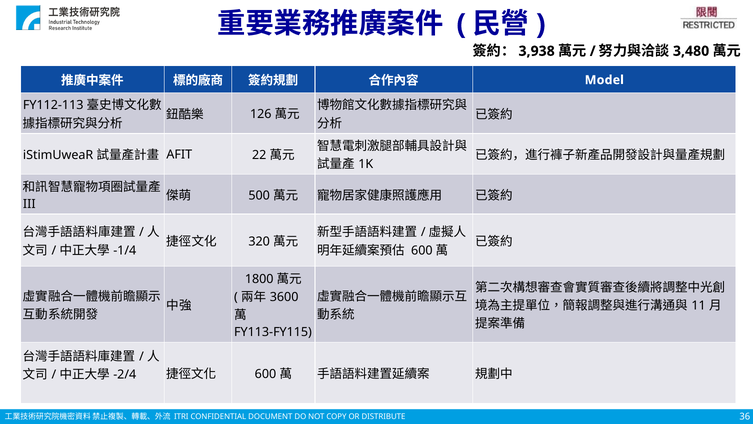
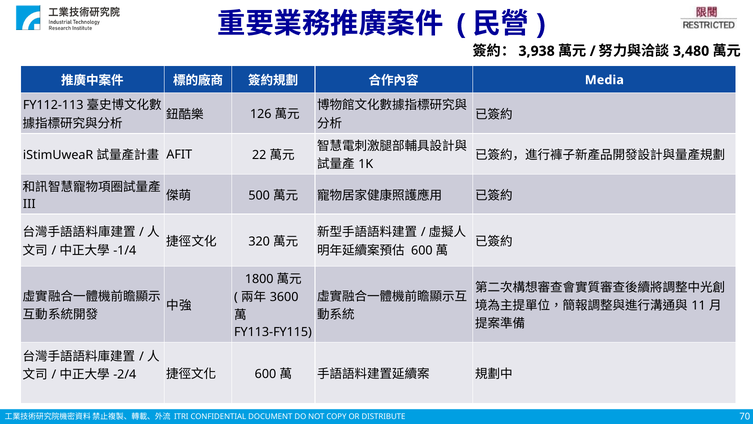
Model: Model -> Media
36: 36 -> 70
